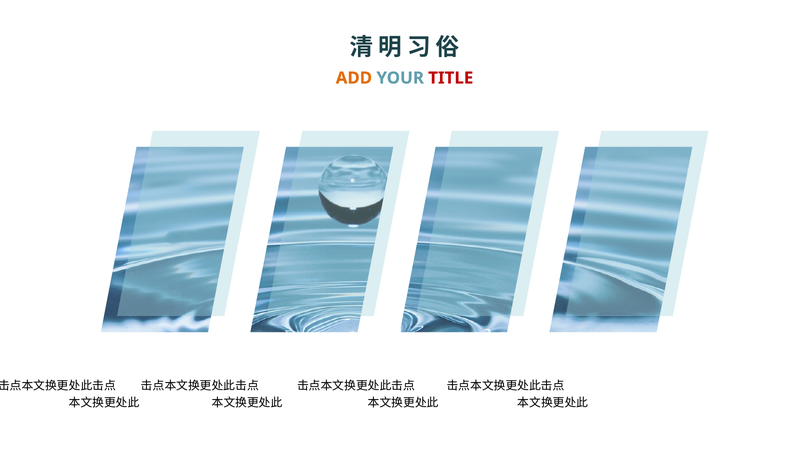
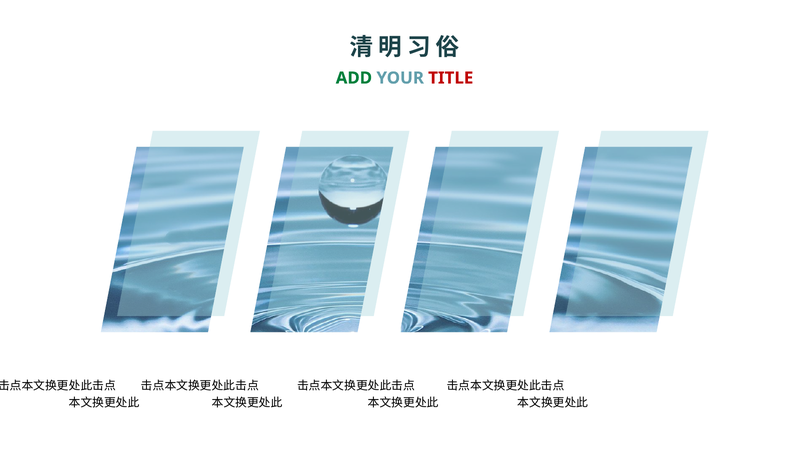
ADD colour: orange -> green
